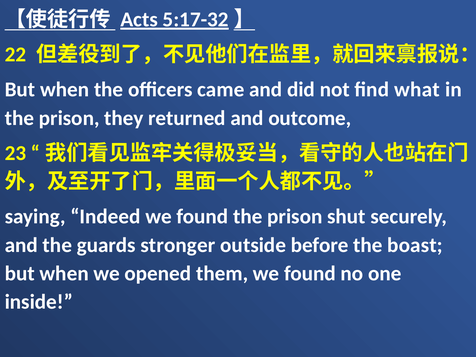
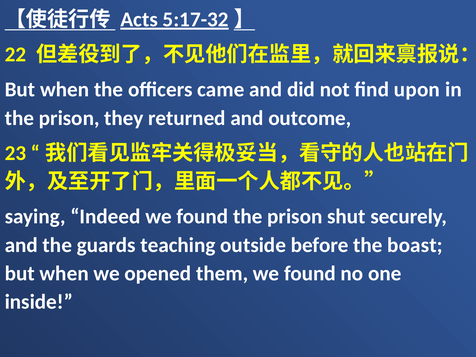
what: what -> upon
stronger: stronger -> teaching
